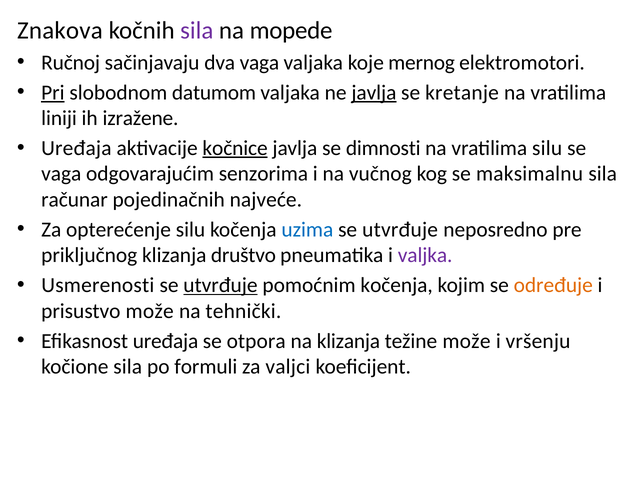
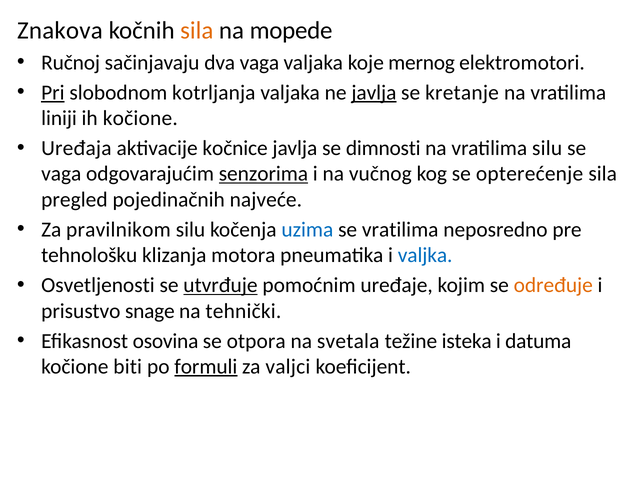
sila at (197, 31) colour: purple -> orange
datumom: datumom -> kotrljanja
ih izražene: izražene -> kočione
kočnice underline: present -> none
senzorima underline: none -> present
maksimalnu: maksimalnu -> opterećenje
računar: računar -> pregled
opterećenje: opterećenje -> pravilnikom
utvrđuje at (400, 229): utvrđuje -> vratilima
priključnog: priključnog -> tehnološku
društvo: društvo -> motora
valjka colour: purple -> blue
Usmerenosti: Usmerenosti -> Osvetljenosti
pomoćnim kočenja: kočenja -> uređaje
prisustvo može: može -> snage
Efikasnost uređaja: uređaja -> osovina
na klizanja: klizanja -> svetala
težine može: može -> isteka
vršenju: vršenju -> datuma
kočione sila: sila -> biti
formuli underline: none -> present
